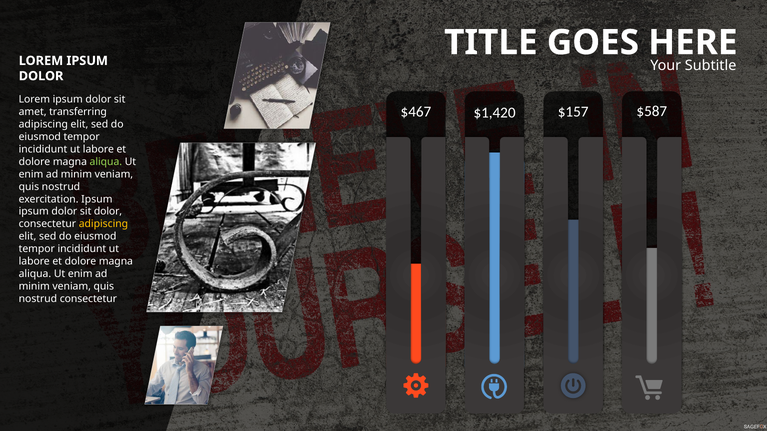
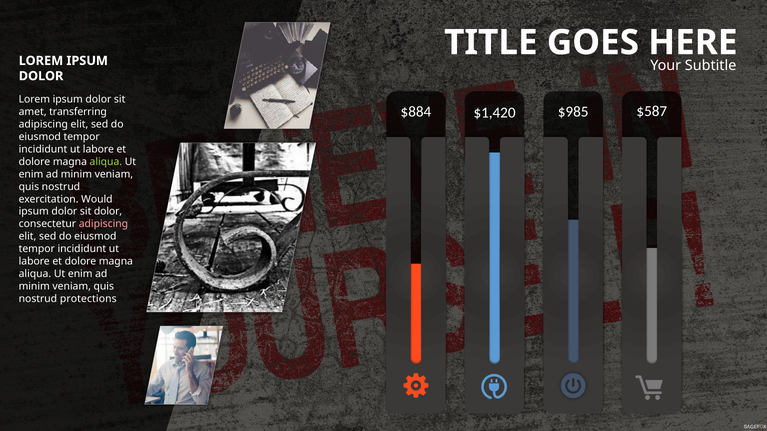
$467: $467 -> $884
$157: $157 -> $985
exercitation Ipsum: Ipsum -> Would
adipiscing at (103, 224) colour: yellow -> pink
nostrud consectetur: consectetur -> protections
